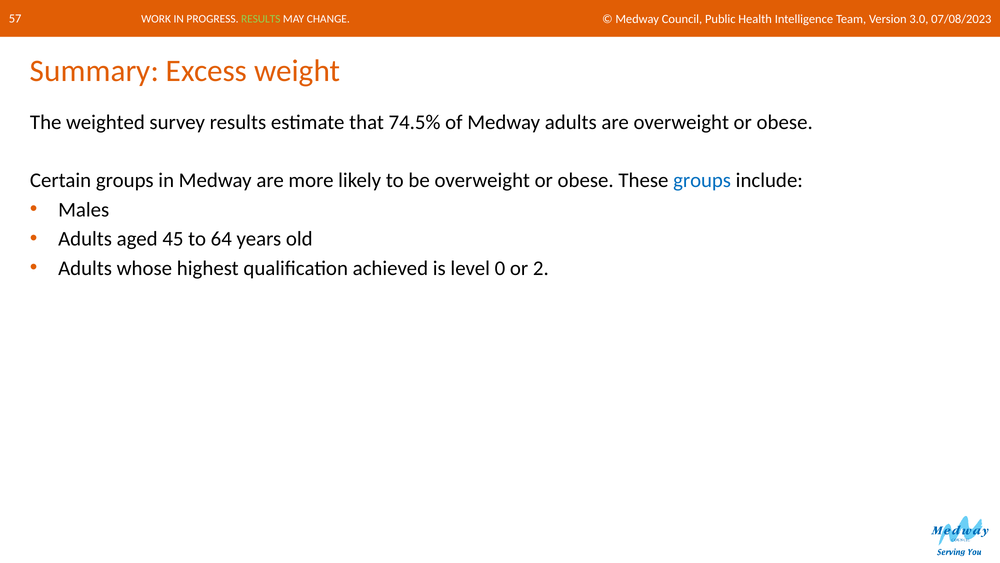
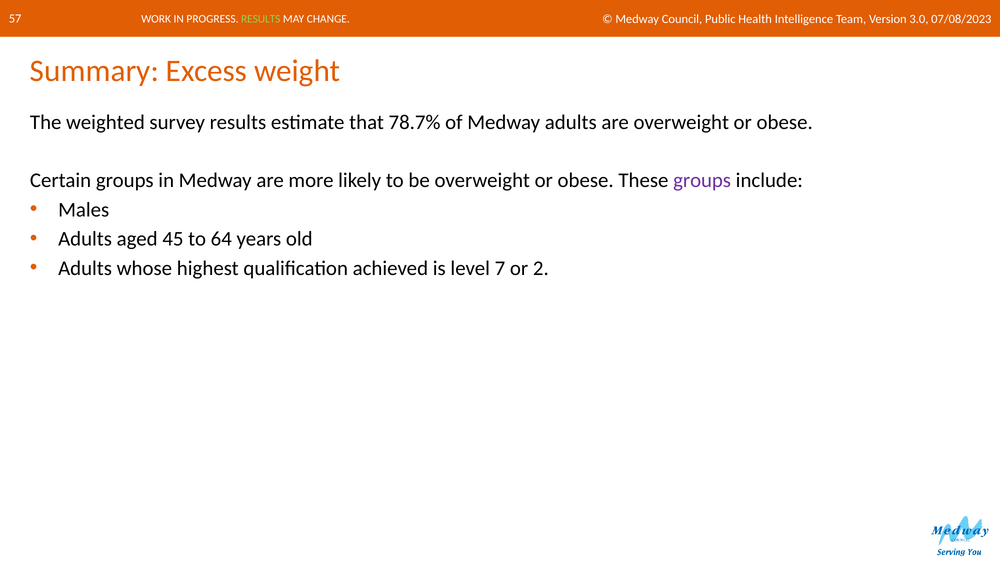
74.5%: 74.5% -> 78.7%
groups at (702, 180) colour: blue -> purple
0: 0 -> 7
